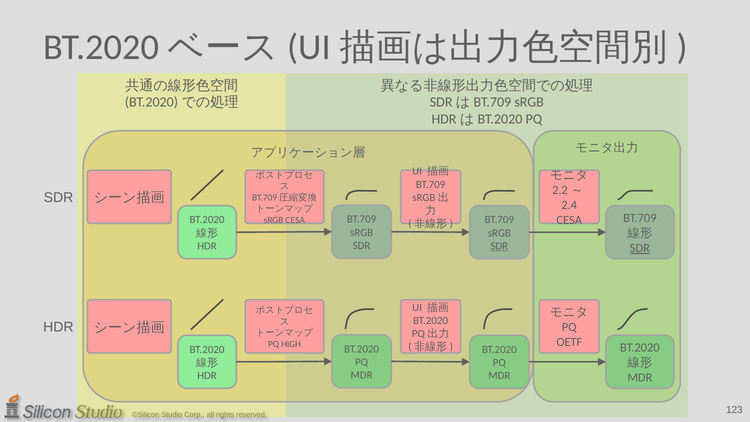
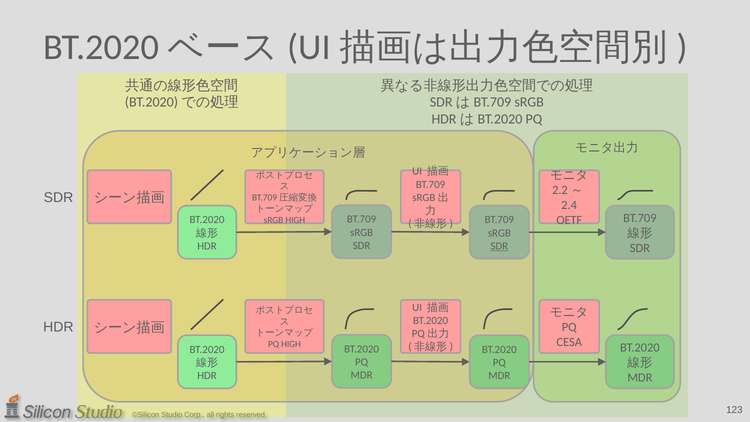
CESA at (569, 220): CESA -> OETF
sRGB CESA: CESA -> HIGH
SDR at (640, 248) underline: present -> none
OETF: OETF -> CESA
